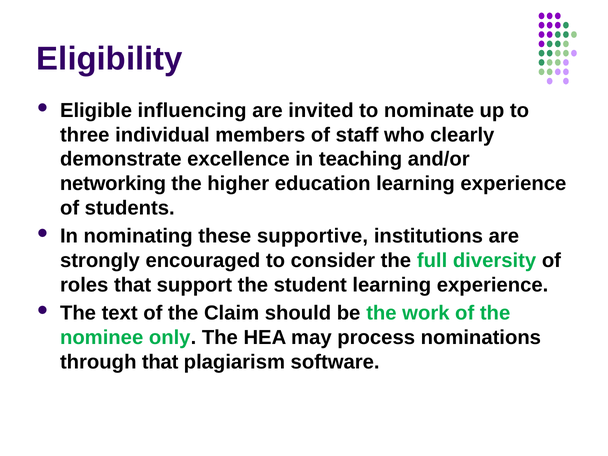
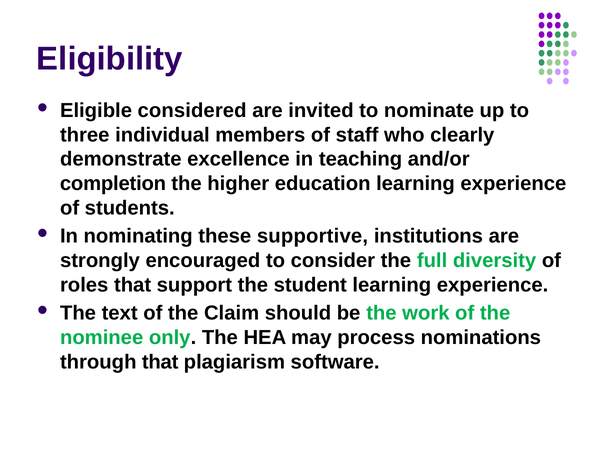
influencing: influencing -> considered
networking: networking -> completion
